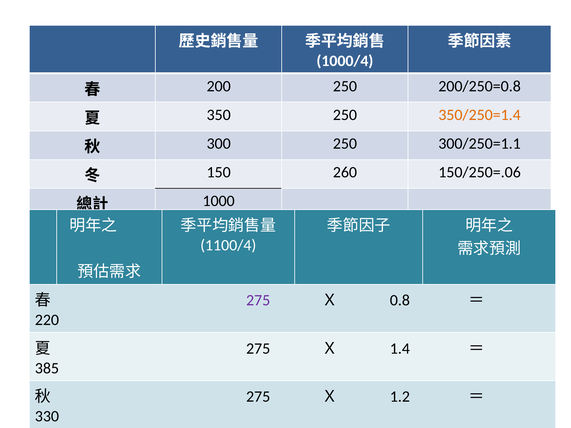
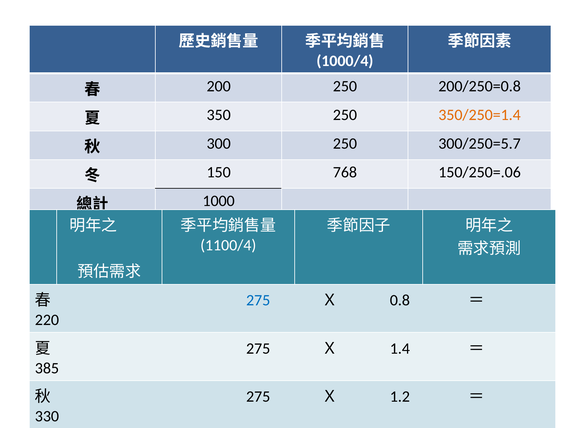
300/250=1.1: 300/250=1.1 -> 300/250=5.7
260: 260 -> 768
275 at (258, 300) colour: purple -> blue
